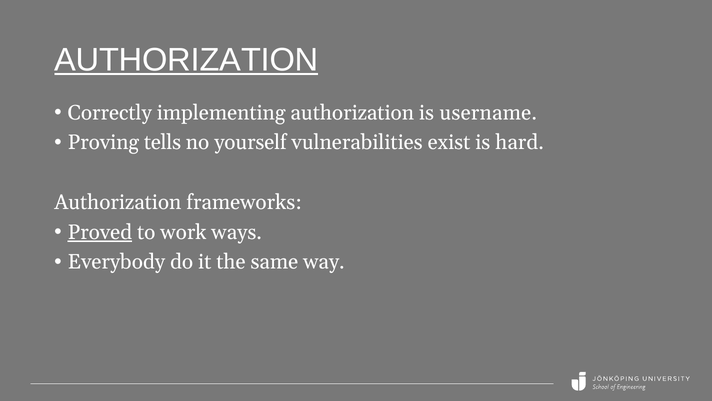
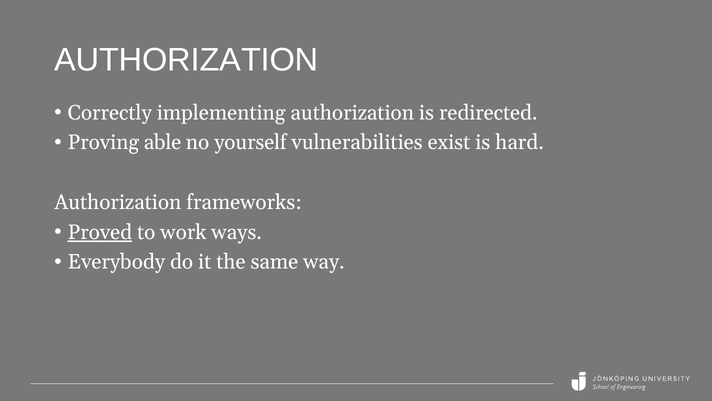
AUTHORIZATION at (186, 60) underline: present -> none
username: username -> redirected
tells: tells -> able
